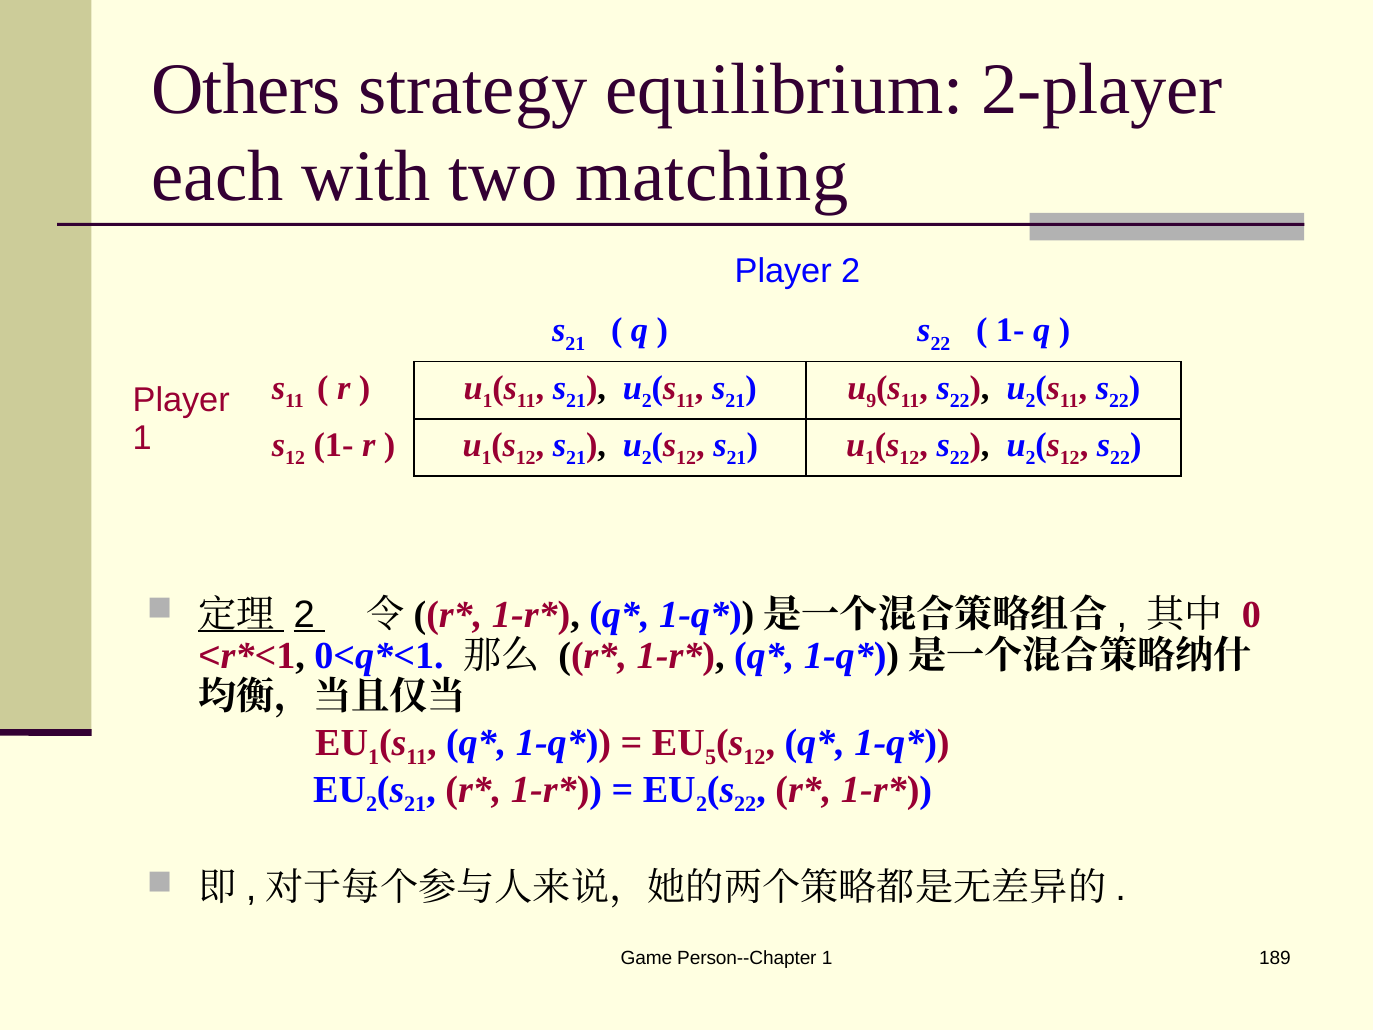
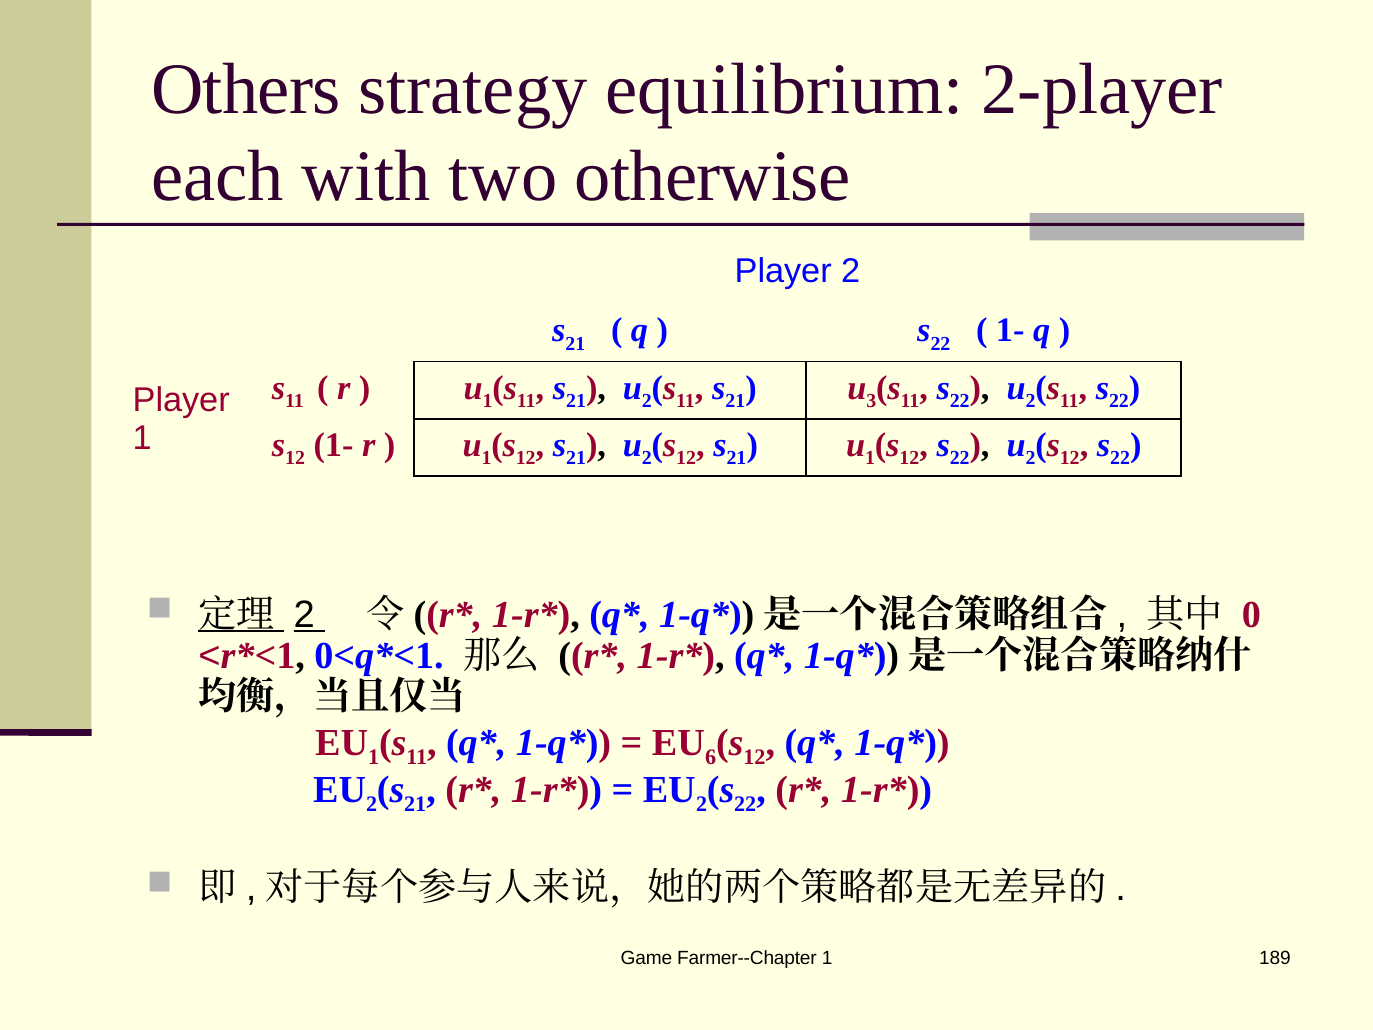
matching: matching -> otherwise
9: 9 -> 3
5: 5 -> 6
Person--Chapter: Person--Chapter -> Farmer--Chapter
